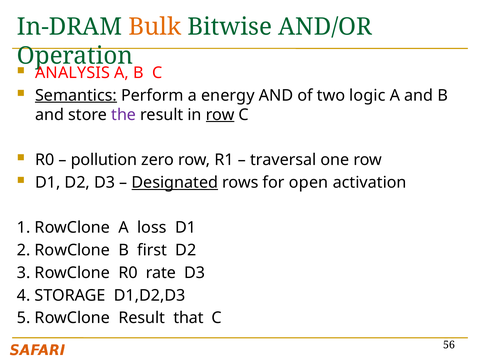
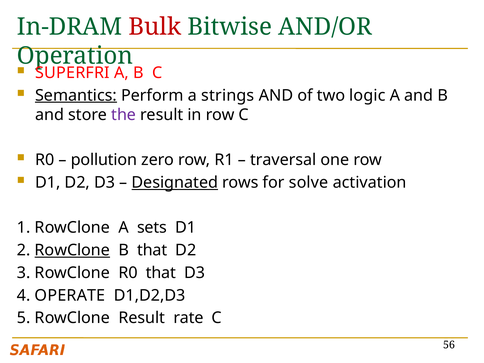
Bulk colour: orange -> red
ANALYSIS: ANALYSIS -> SUPERFRI
energy: energy -> strings
row at (220, 115) underline: present -> none
open: open -> solve
loss: loss -> sets
RowClone at (72, 250) underline: none -> present
B first: first -> that
R0 rate: rate -> that
STORAGE: STORAGE -> OPERATE
that: that -> rate
